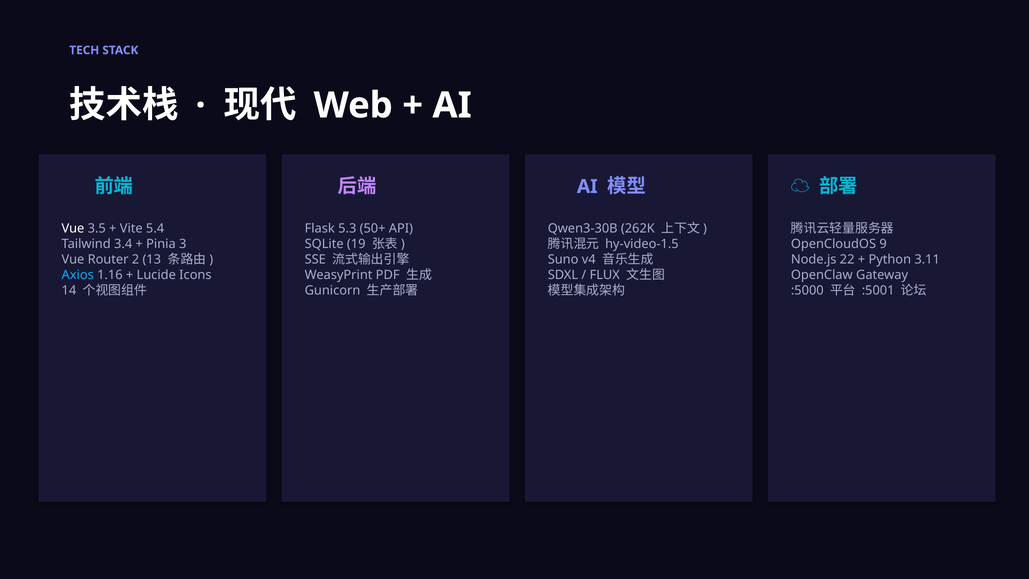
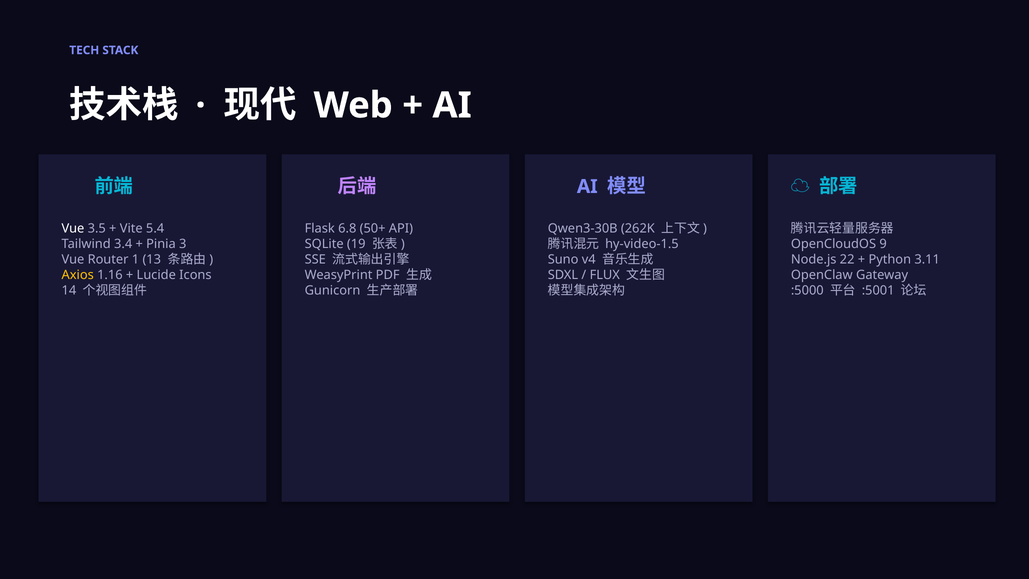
5.3: 5.3 -> 6.8
2: 2 -> 1
Axios colour: light blue -> yellow
